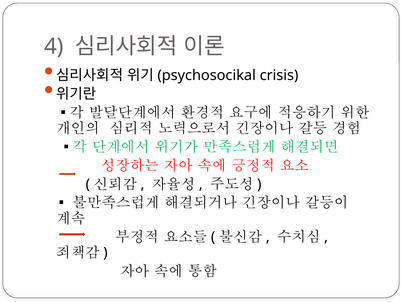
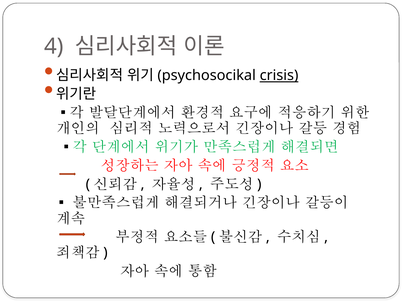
crisis underline: none -> present
